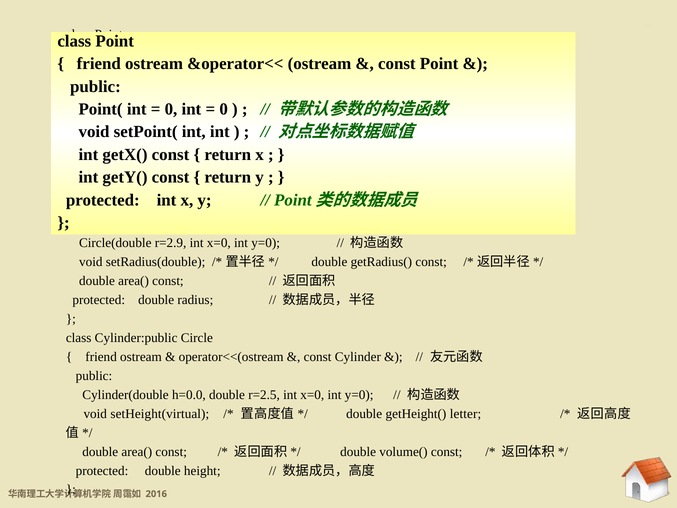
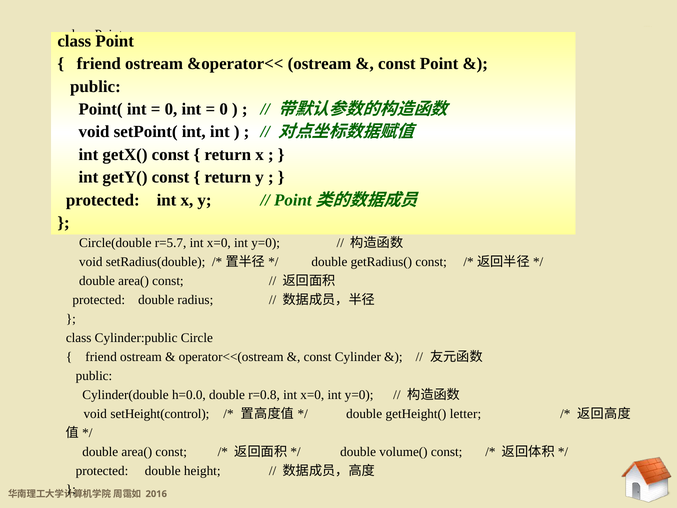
r=2.9: r=2.9 -> r=5.7
r=2.5: r=2.5 -> r=0.8
setHeight(virtual: setHeight(virtual -> setHeight(control
